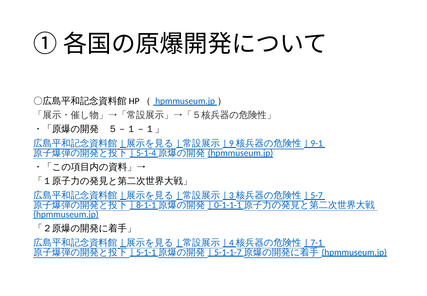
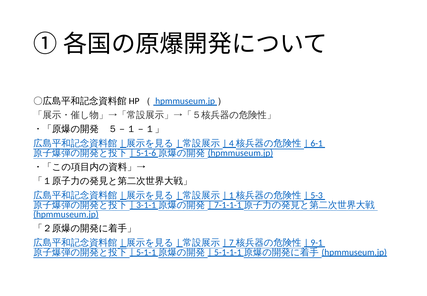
9: 9 -> 4
9-1: 9-1 -> 6-1
5-1-4: 5-1-4 -> 5-1-6
3: 3 -> 1
5-7: 5-7 -> 5-3
8-1-1: 8-1-1 -> 3-1-1
0-1-1-1: 0-1-1-1 -> 7-1-1-1
4: 4 -> 7
7-1: 7-1 -> 9-1
5-1-1-7: 5-1-1-7 -> 5-1-1-1
